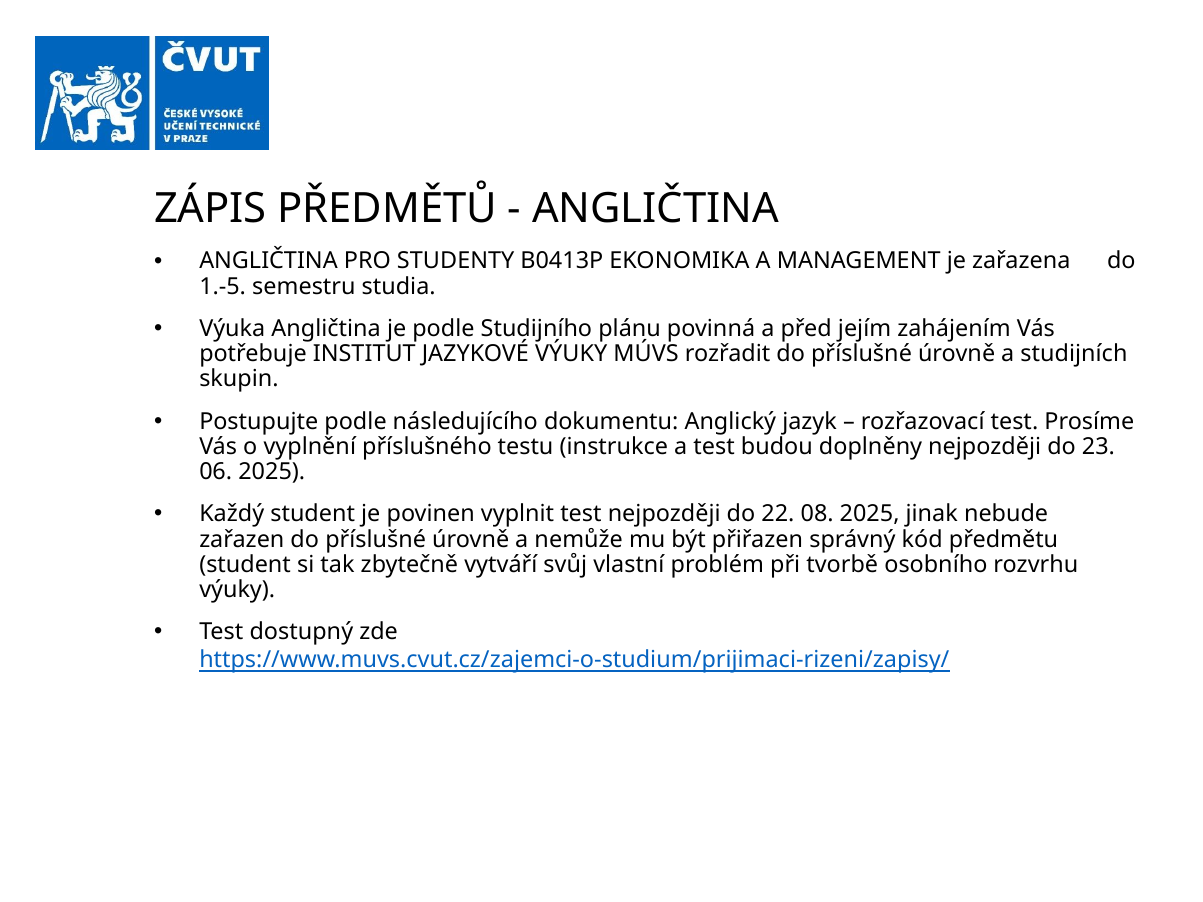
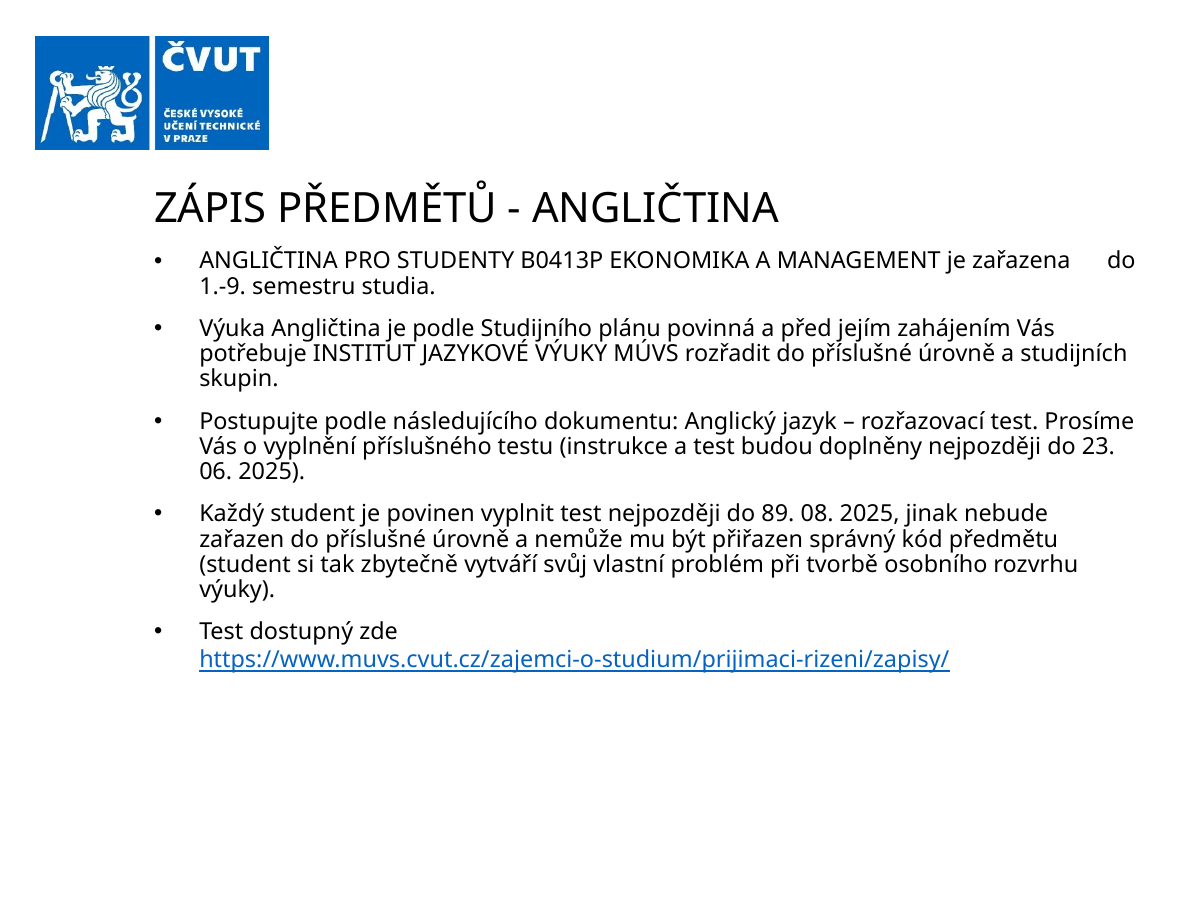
1.-5: 1.-5 -> 1.-9
22: 22 -> 89
